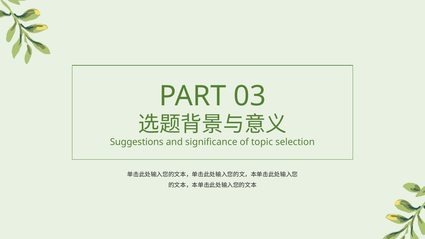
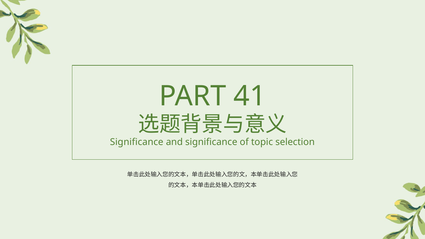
03: 03 -> 41
Suggestions at (137, 142): Suggestions -> Significance
